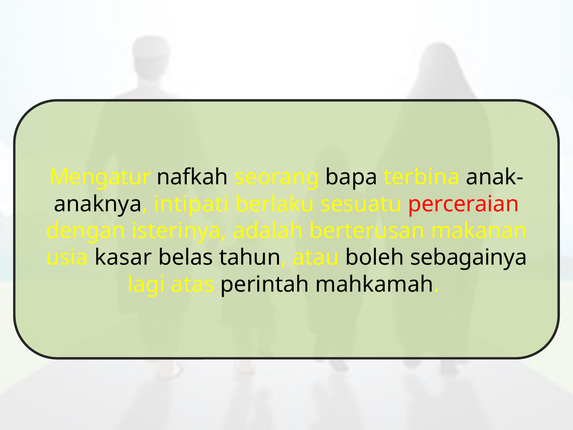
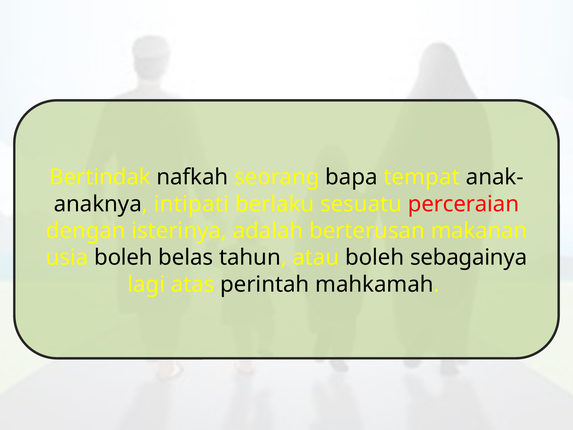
Mengatur: Mengatur -> Bertindak
terbina: terbina -> tempat
usia kasar: kasar -> boleh
